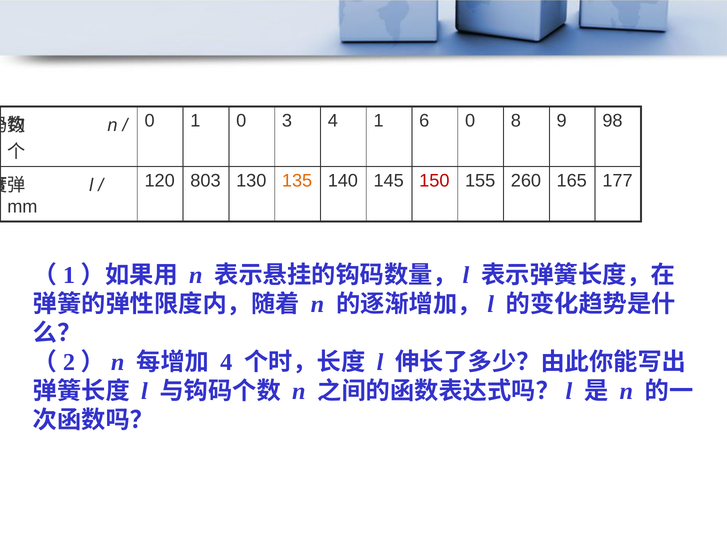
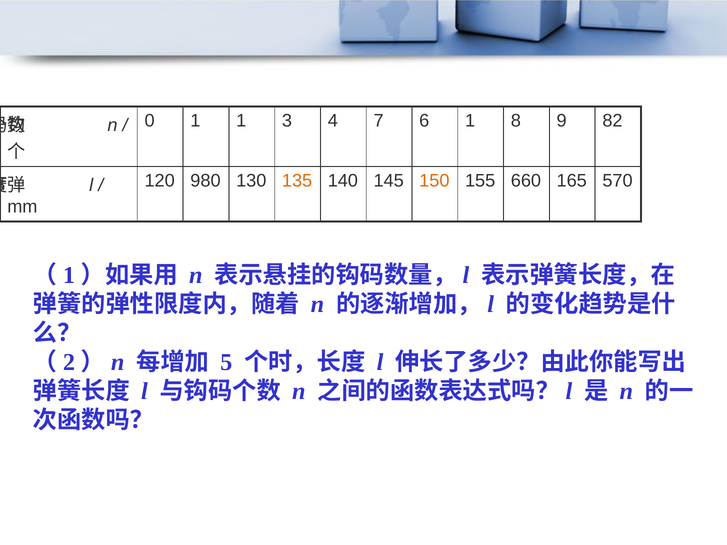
1 0: 0 -> 1
4 1: 1 -> 7
6 0: 0 -> 1
98: 98 -> 82
803: 803 -> 980
150 colour: red -> orange
260: 260 -> 660
177: 177 -> 570
4 at (226, 362): 4 -> 5
